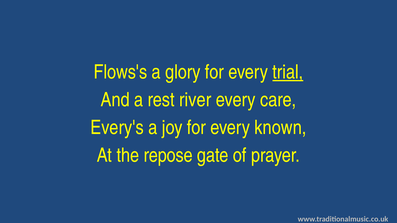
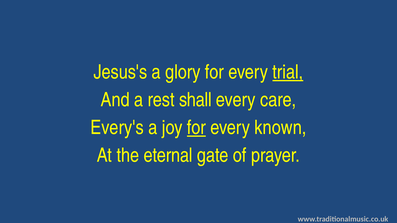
Flows's: Flows's -> Jesus's
river: river -> shall
for at (196, 128) underline: none -> present
repose: repose -> eternal
